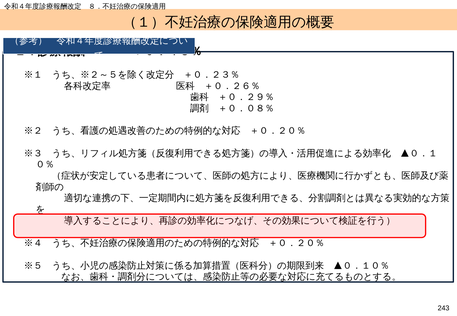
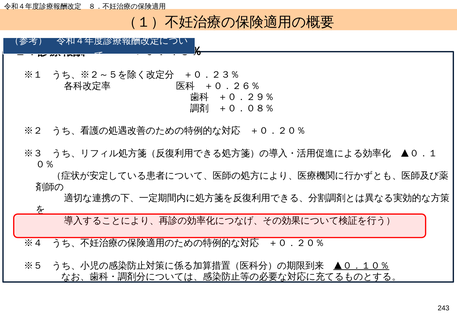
▲０．１０％ underline: none -> present
